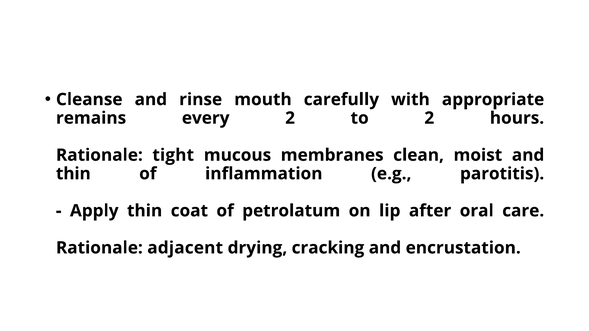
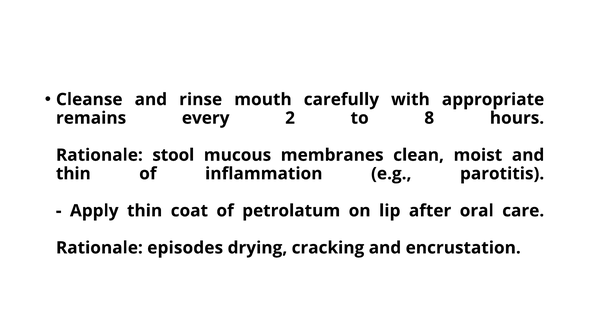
to 2: 2 -> 8
tight: tight -> stool
adjacent: adjacent -> episodes
